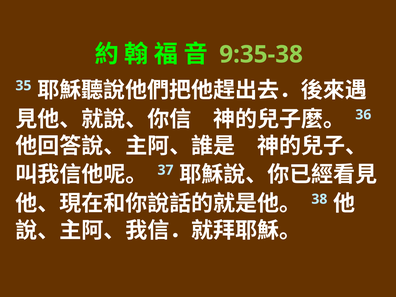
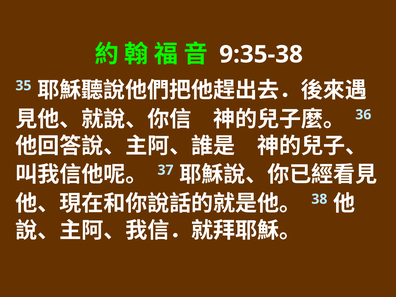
9:35-38 colour: light green -> white
